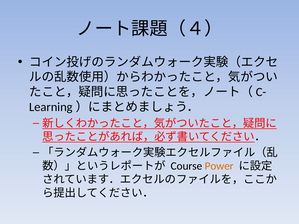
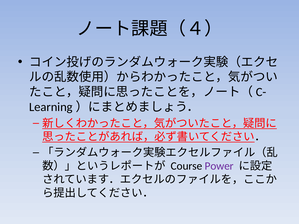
Power colour: orange -> purple
